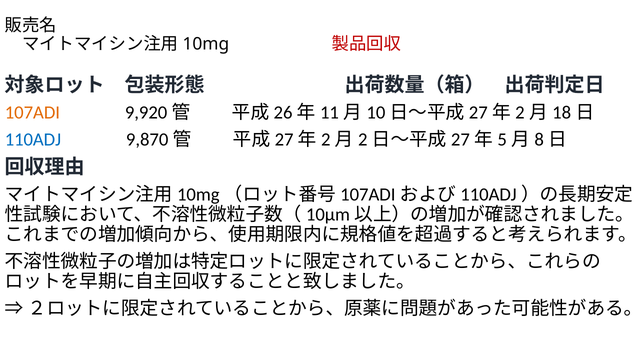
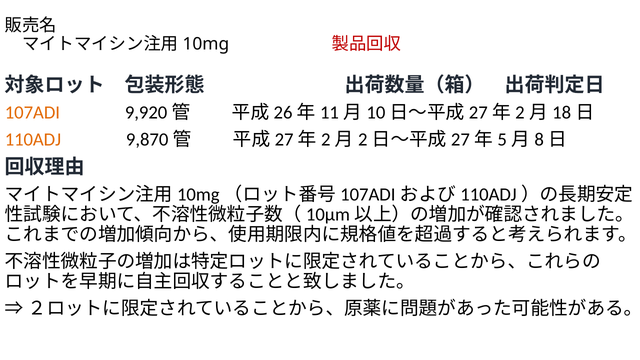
110ADJ colour: blue -> orange
